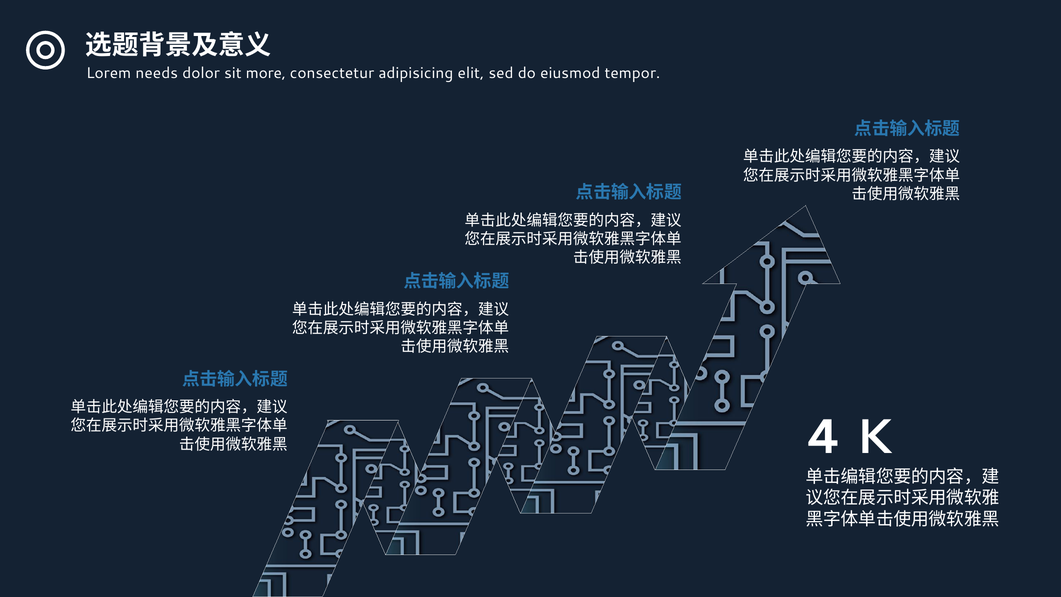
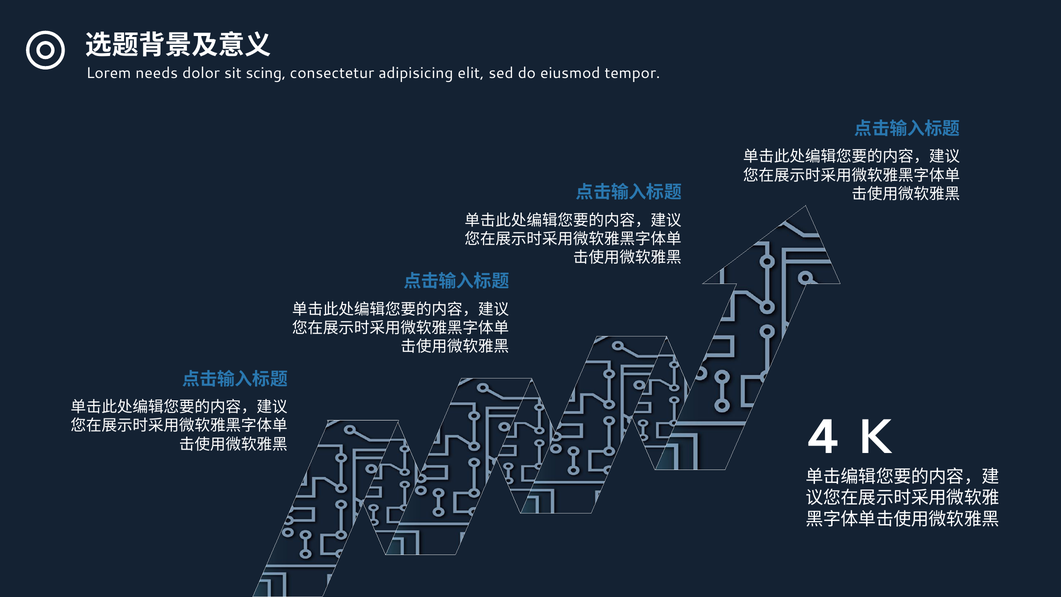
more: more -> scing
